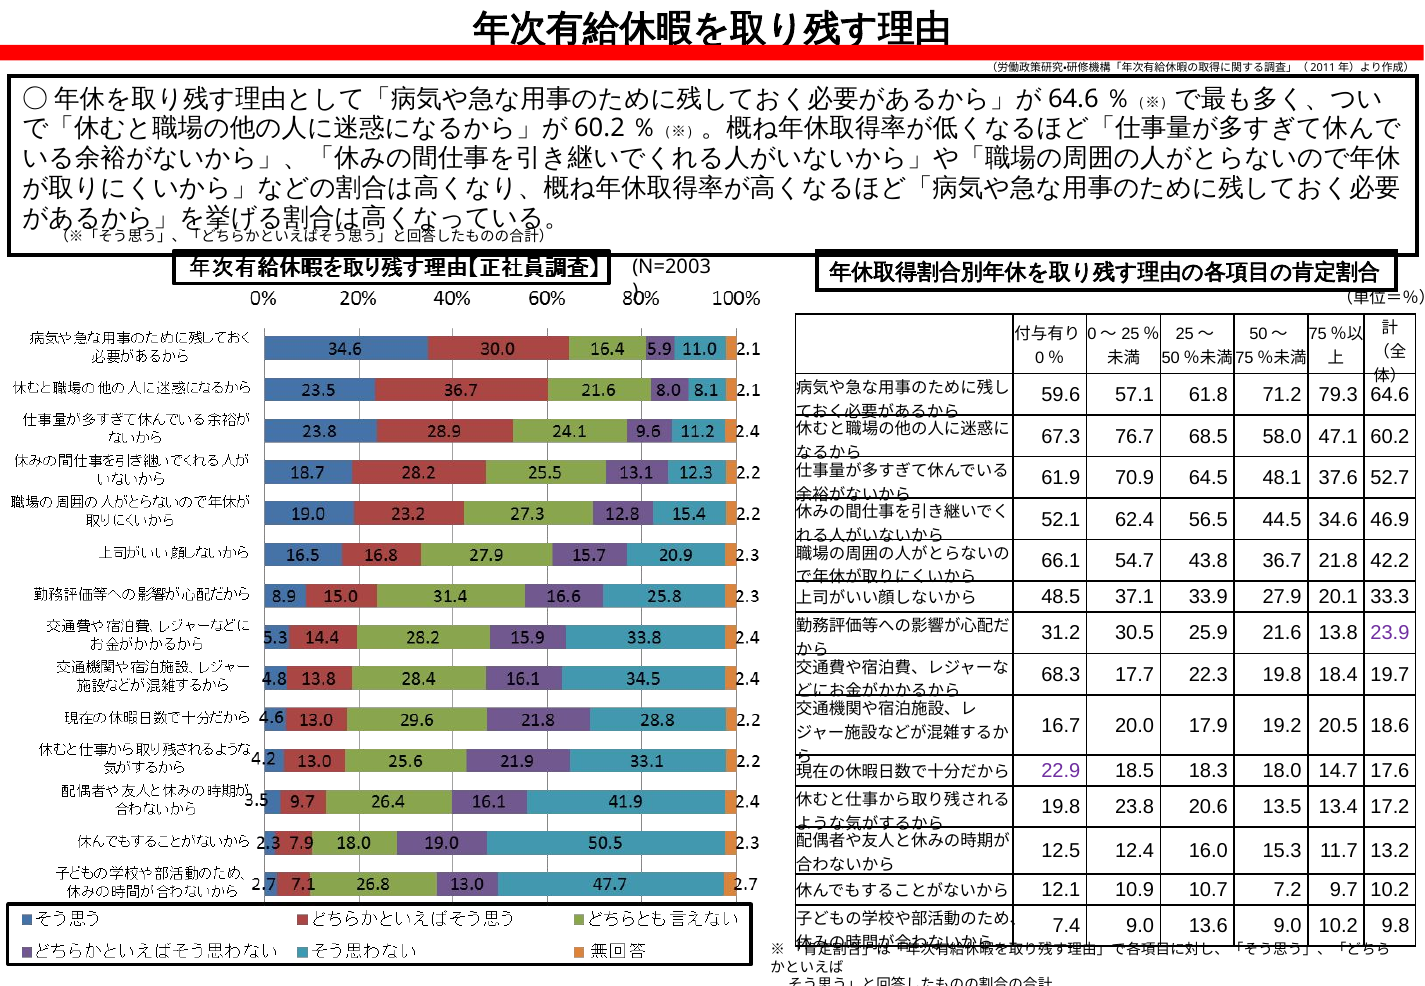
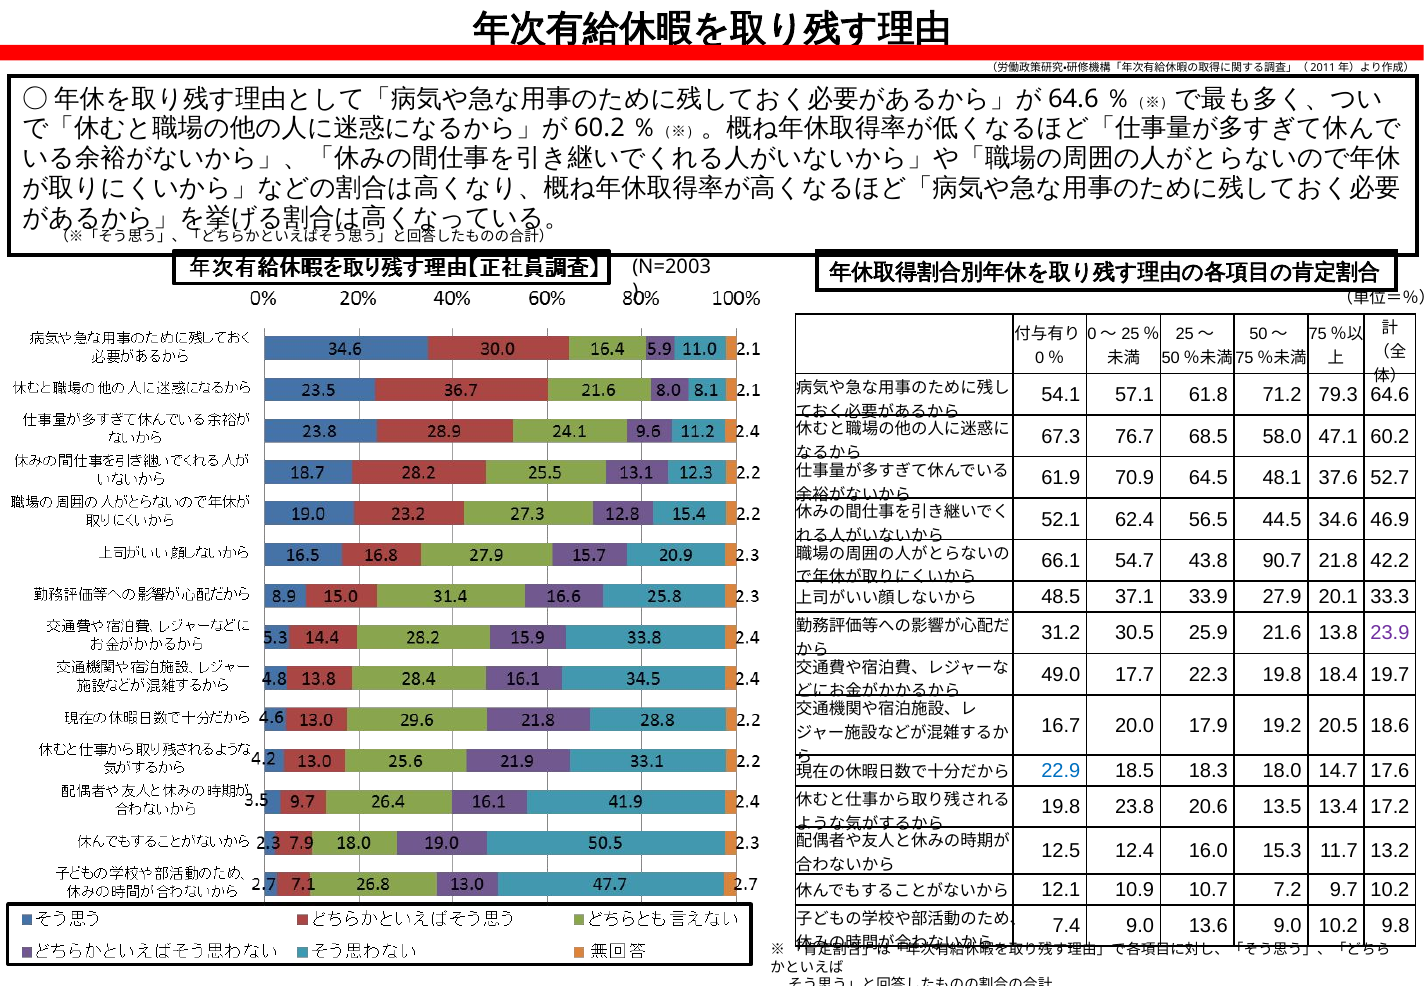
59.6: 59.6 -> 54.1
36.7: 36.7 -> 90.7
68.3: 68.3 -> 49.0
22.9 colour: purple -> blue
